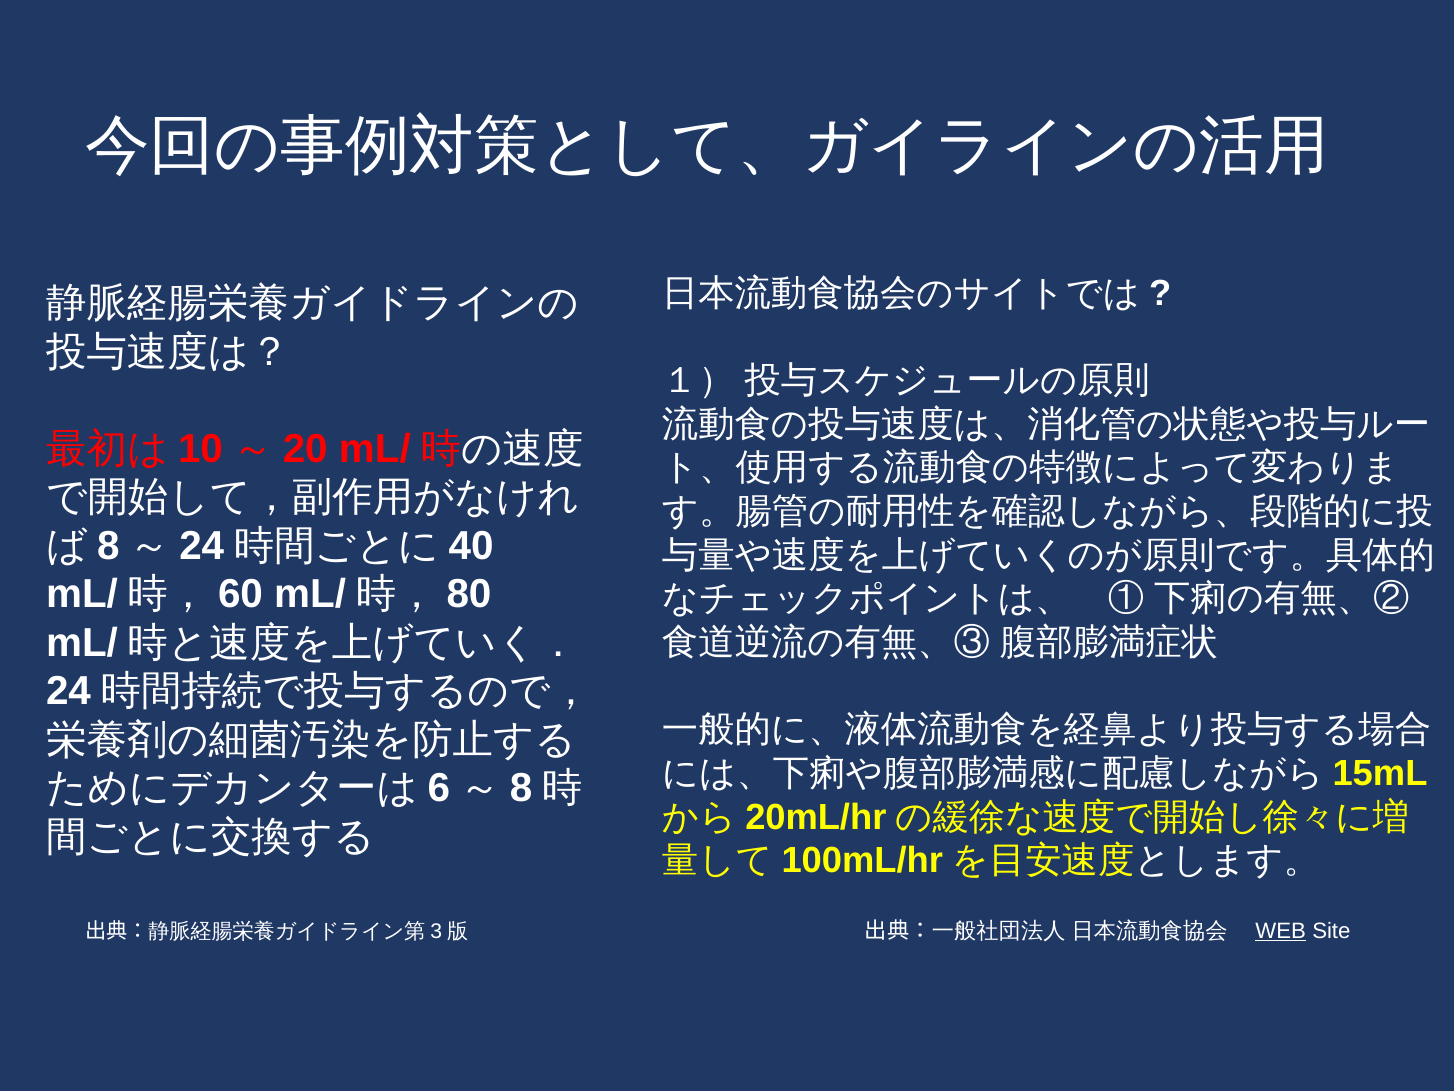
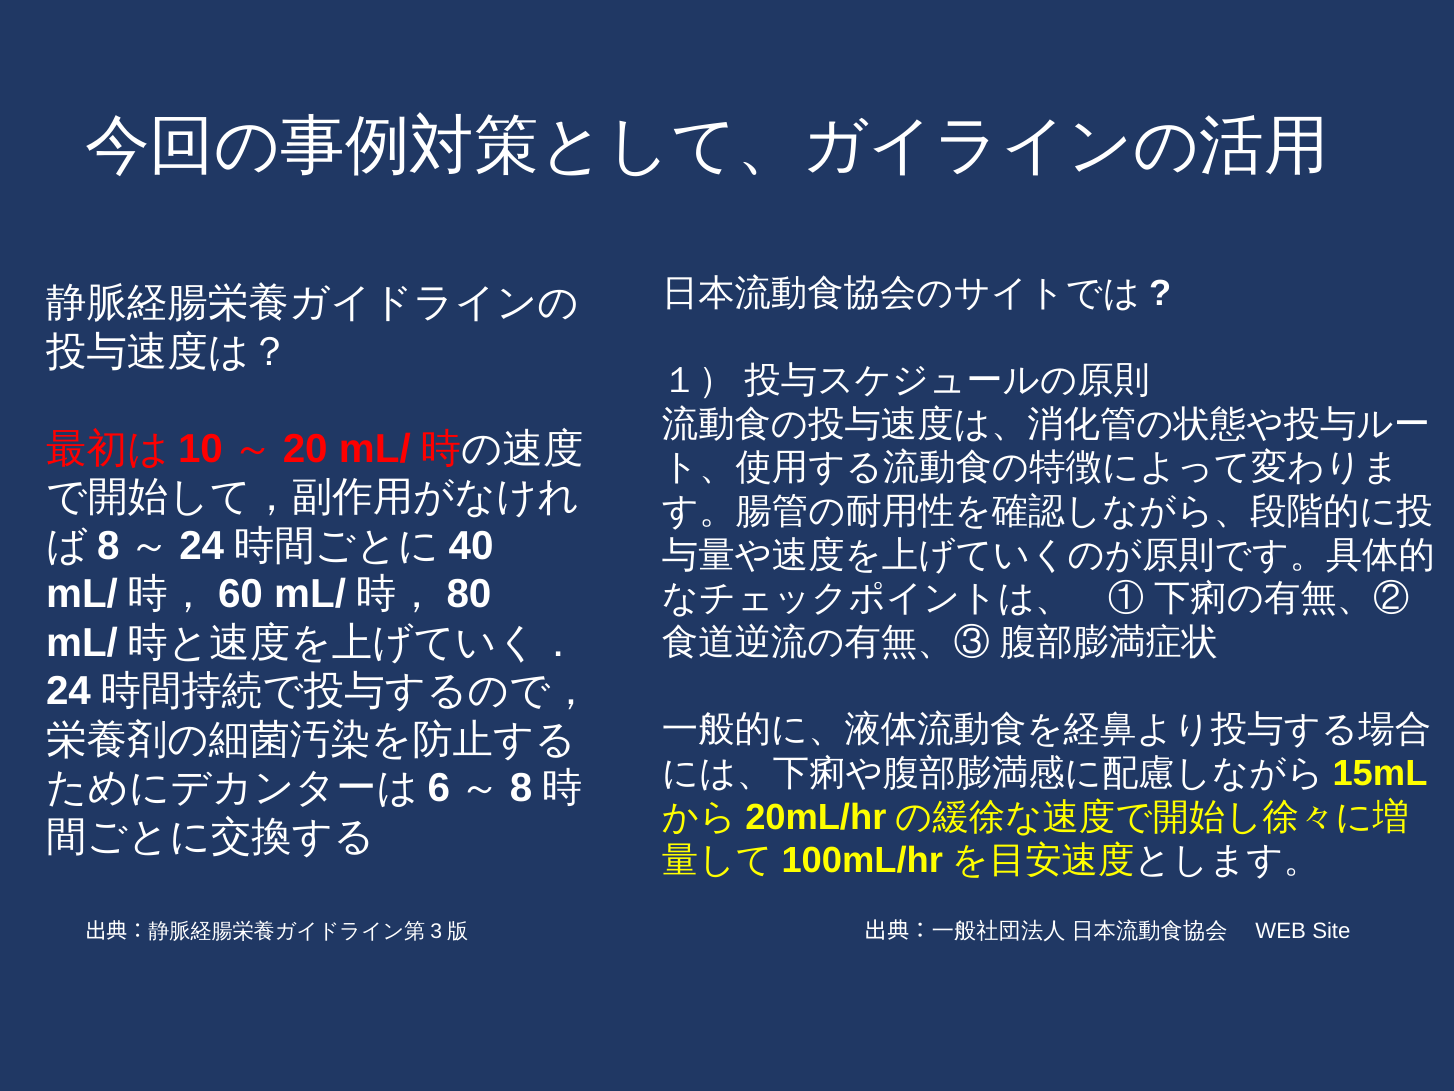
WEB underline: present -> none
